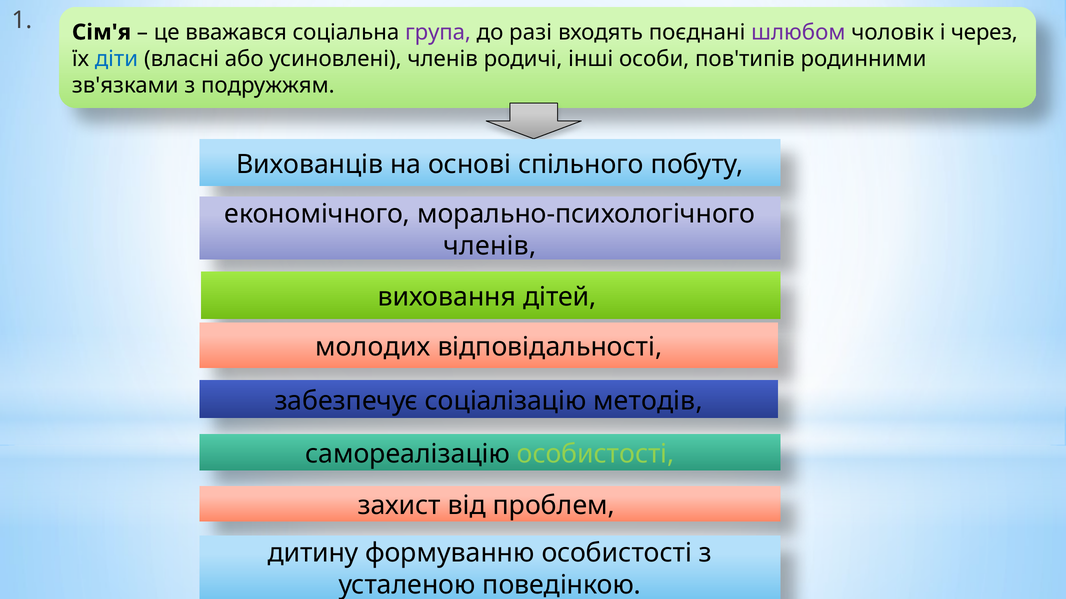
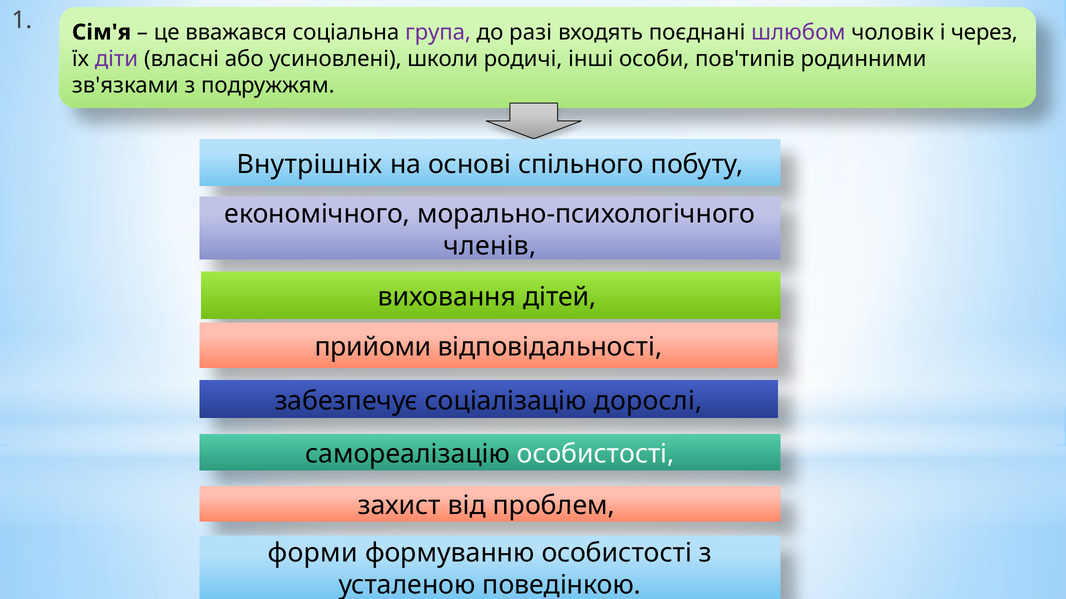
діти colour: blue -> purple
усиновлені членів: членів -> школи
Вихованців: Вихованців -> Внутрішніх
молодих: молодих -> прийоми
методів: методів -> дорослі
особистості at (596, 454) colour: light green -> white
дитину: дитину -> форми
